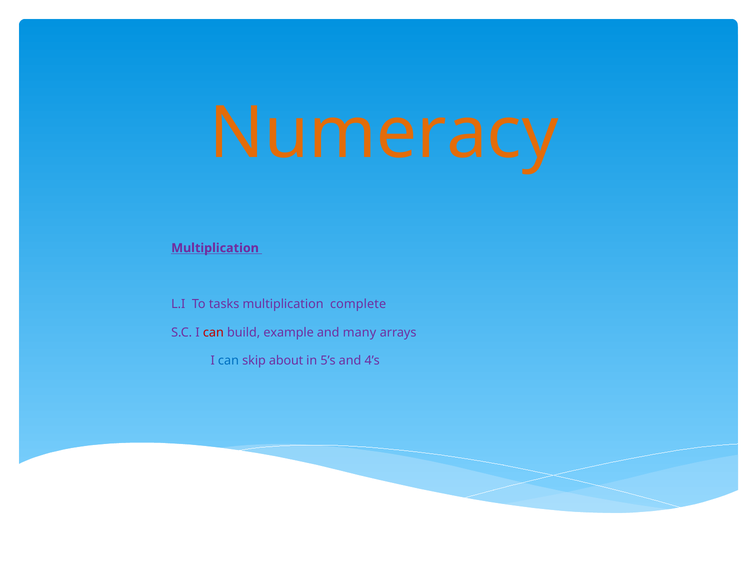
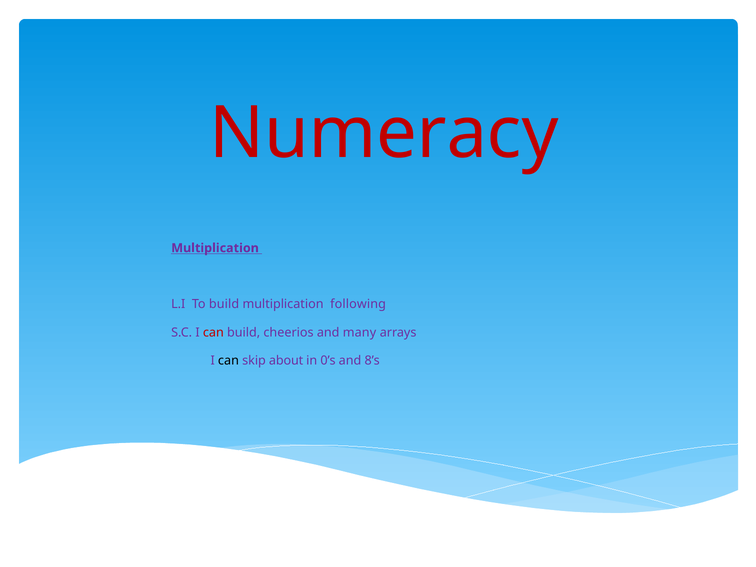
Numeracy colour: orange -> red
To tasks: tasks -> build
complete: complete -> following
example: example -> cheerios
can at (228, 361) colour: blue -> black
5’s: 5’s -> 0’s
4’s: 4’s -> 8’s
